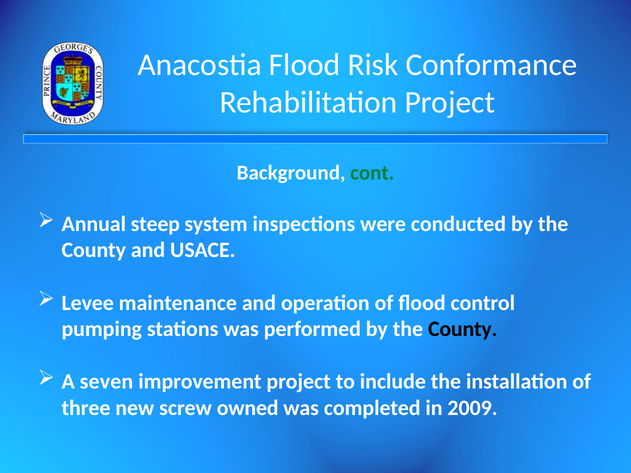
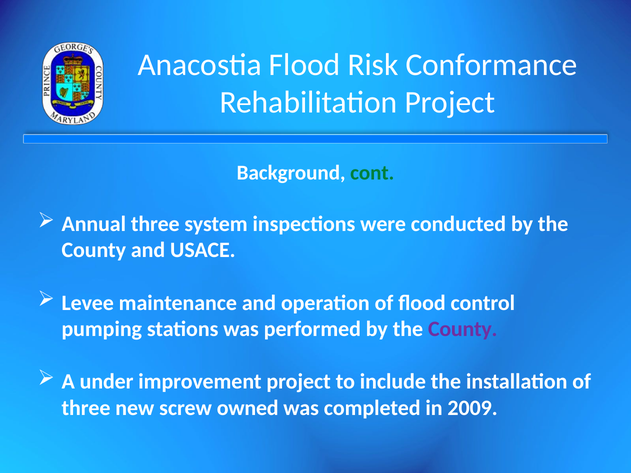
Annual steep: steep -> three
County at (463, 329) colour: black -> purple
seven: seven -> under
